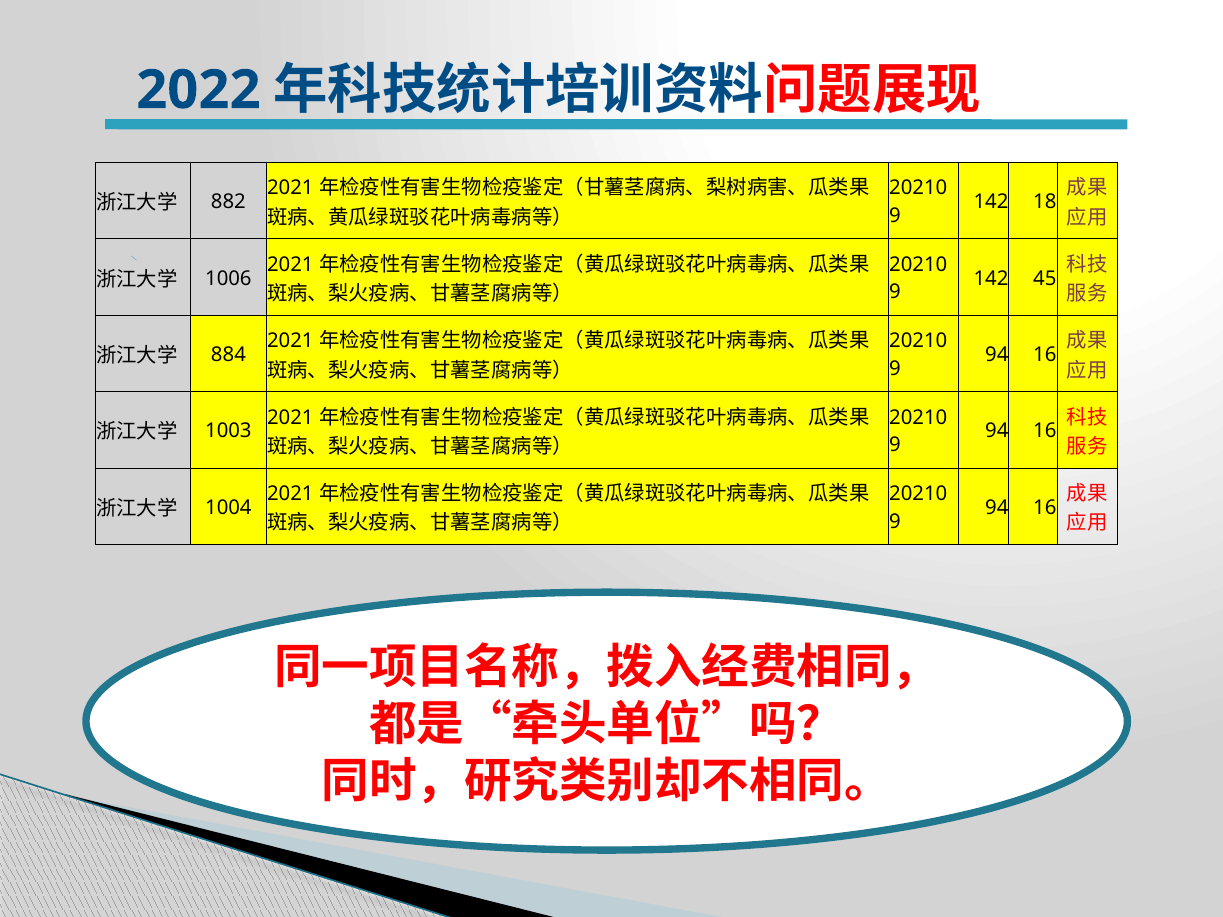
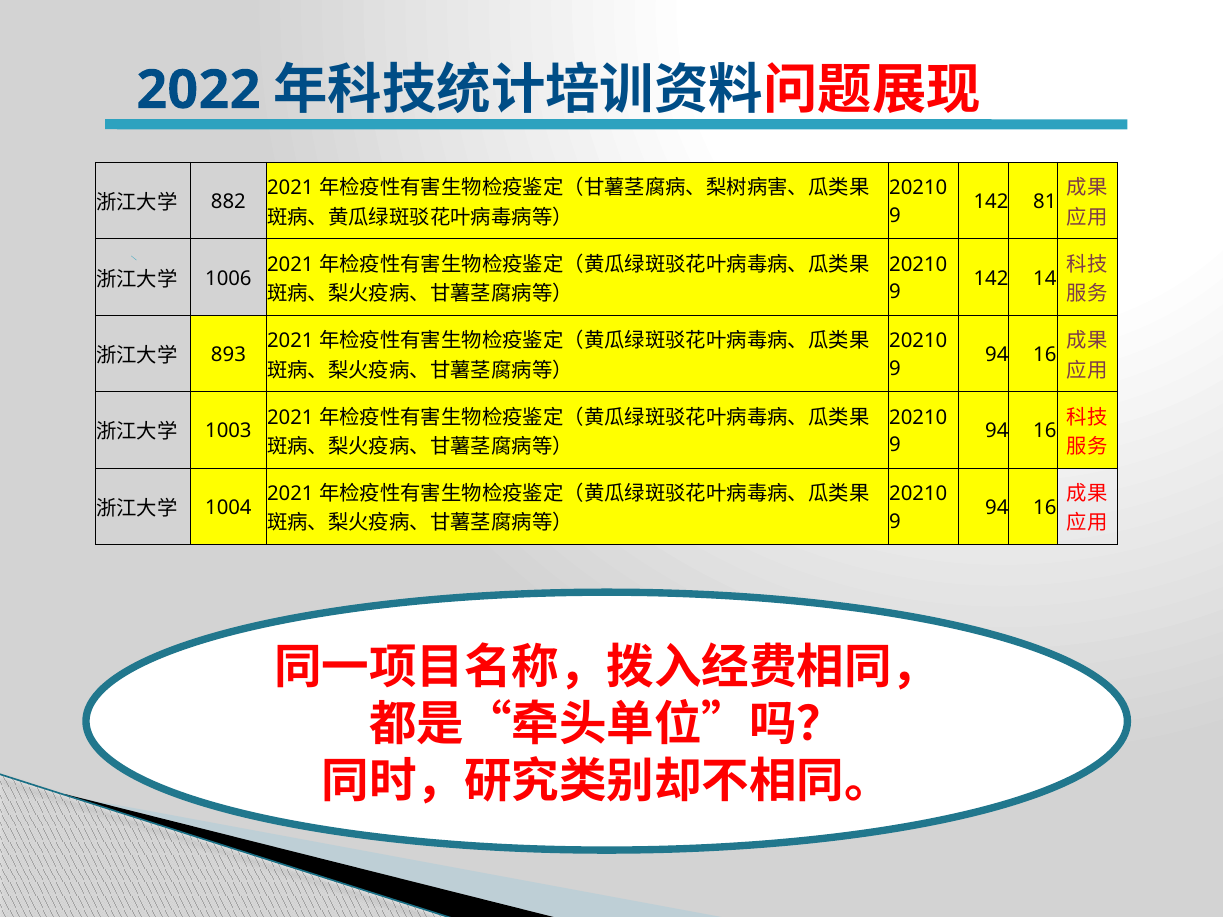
18: 18 -> 81
45: 45 -> 14
884: 884 -> 893
